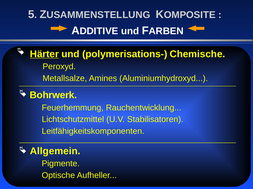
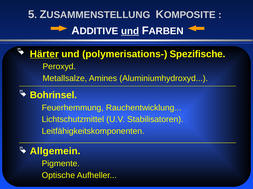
und at (130, 31) underline: none -> present
Chemische: Chemische -> Spezifische
Bohrwerk: Bohrwerk -> Bohrinsel
